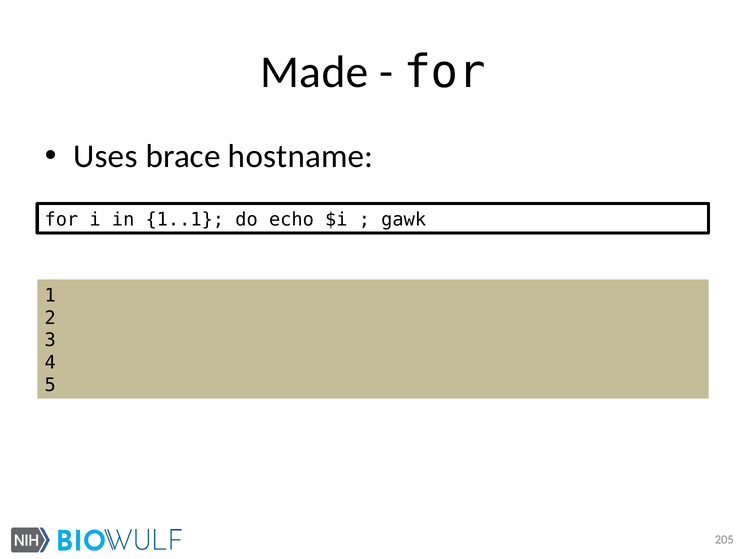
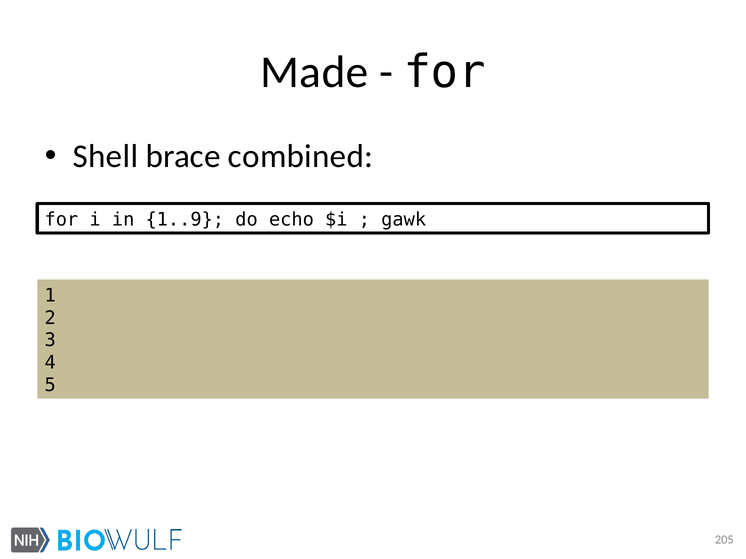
Uses: Uses -> Shell
hostname: hostname -> combined
1..1: 1..1 -> 1..9
